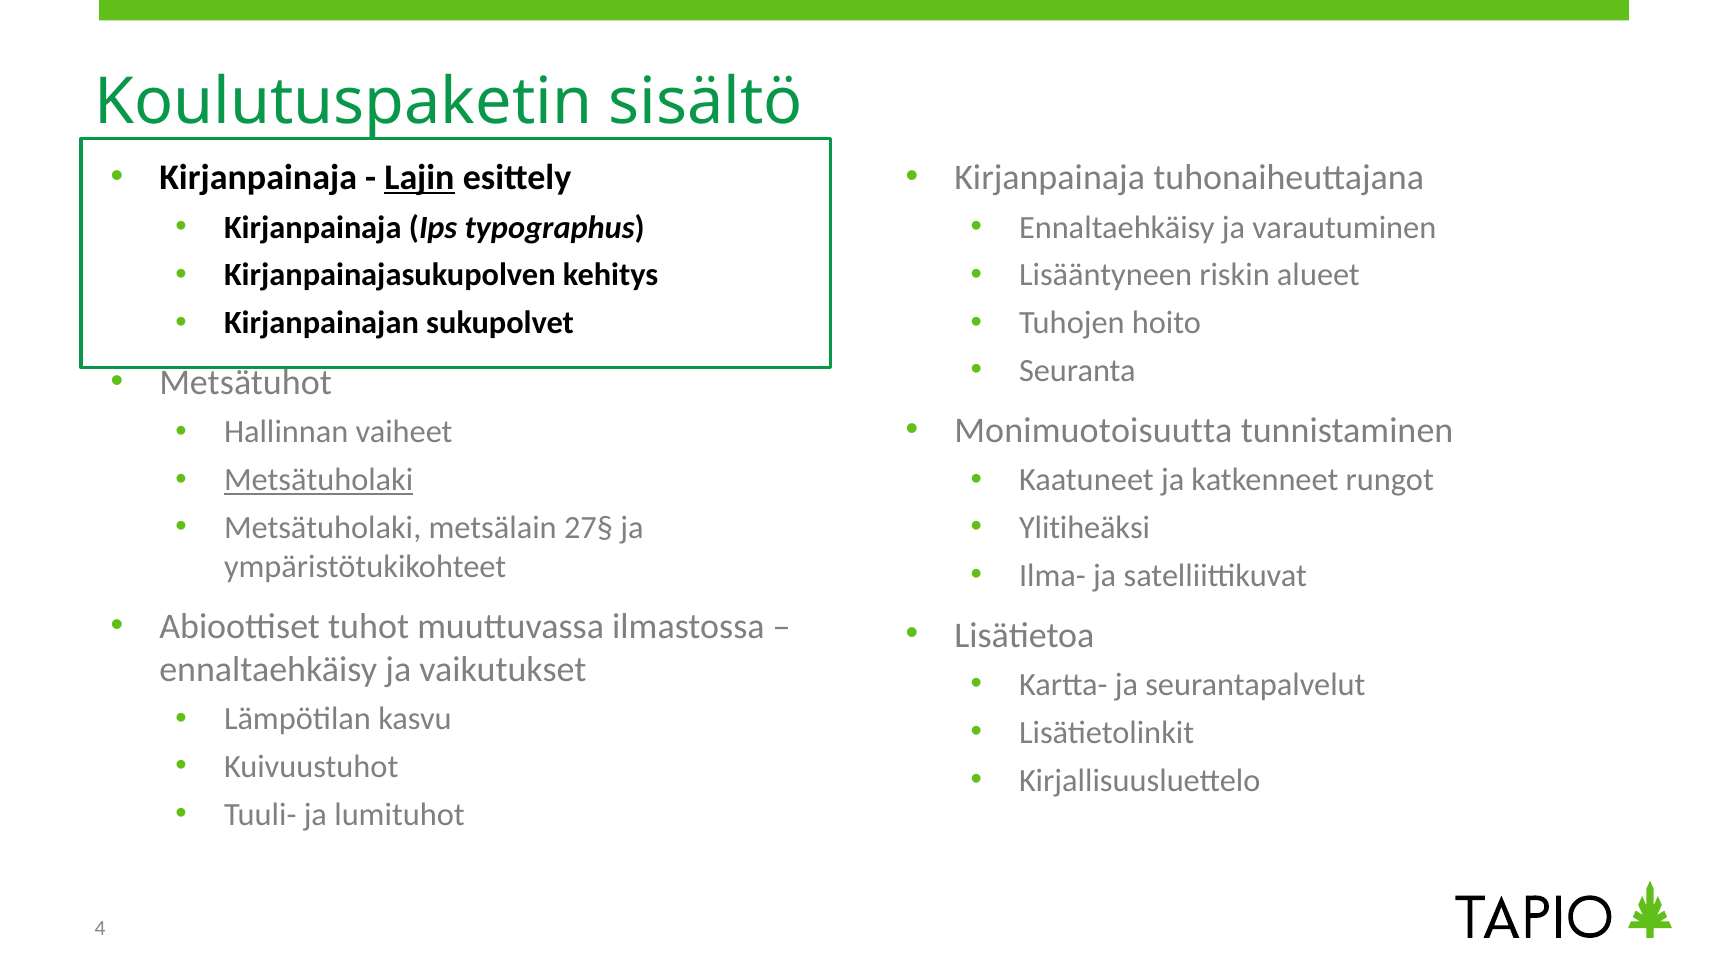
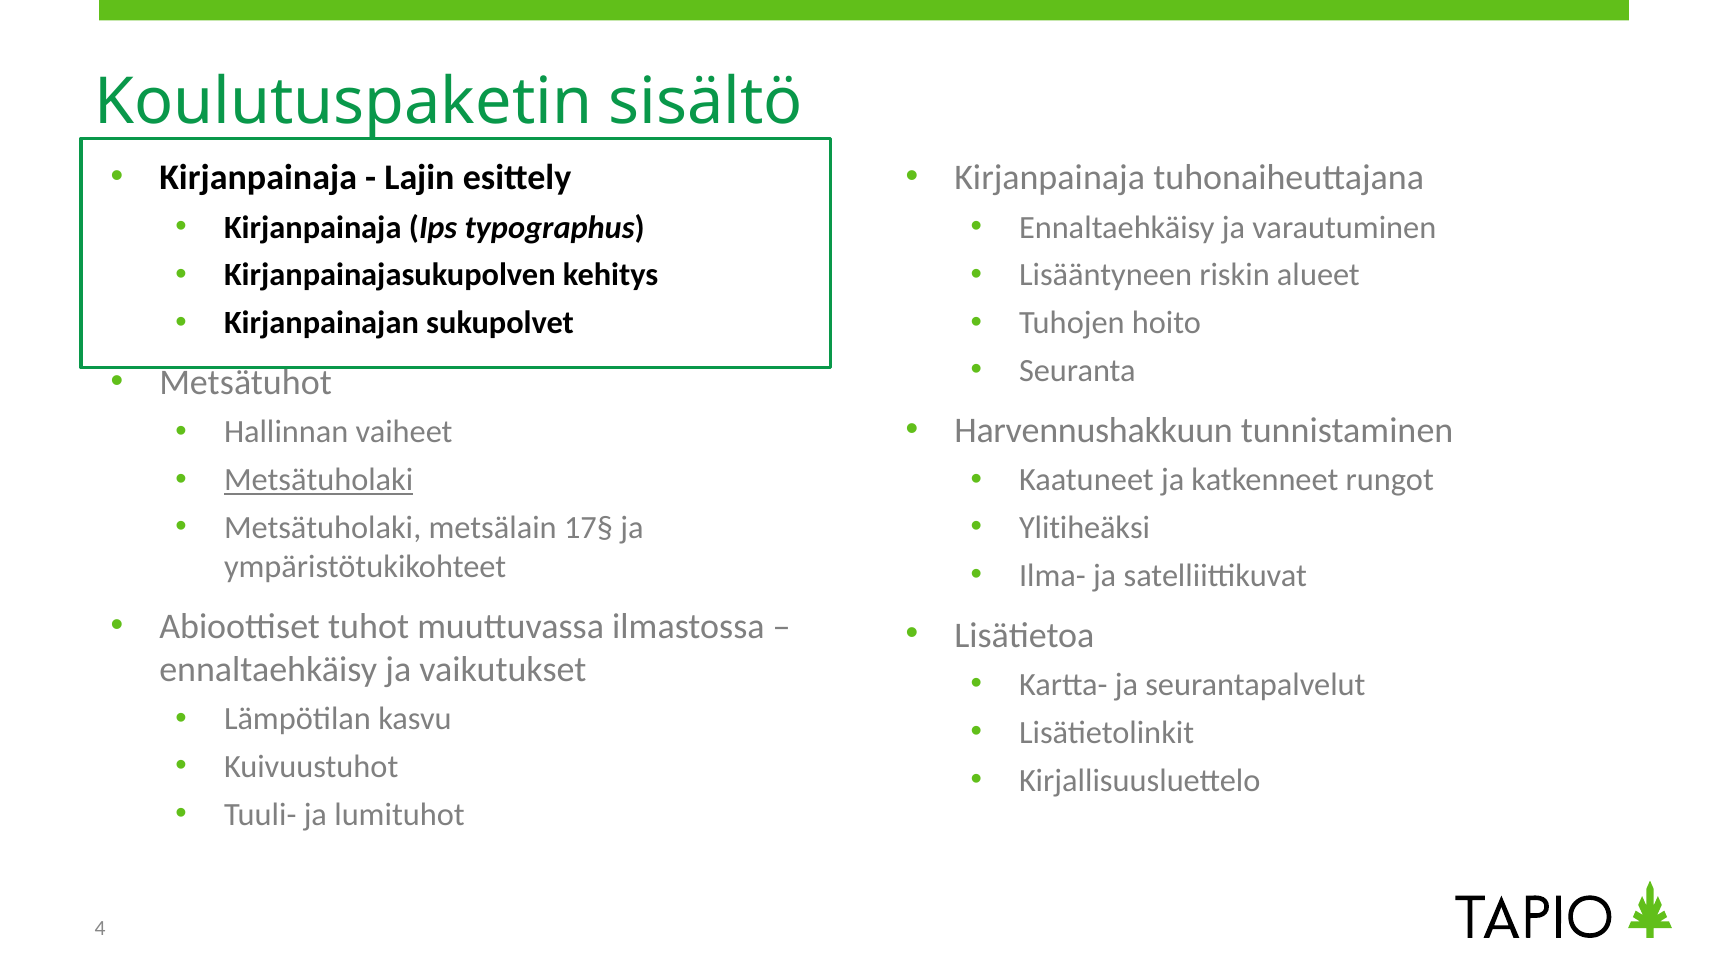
Lajin underline: present -> none
Monimuotoisuutta: Monimuotoisuutta -> Harvennushakkuun
27§: 27§ -> 17§
